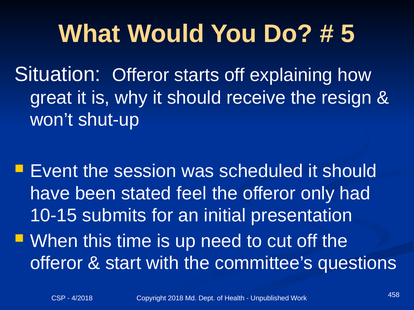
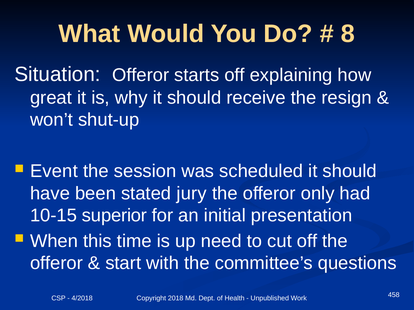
5: 5 -> 8
feel: feel -> jury
submits: submits -> superior
